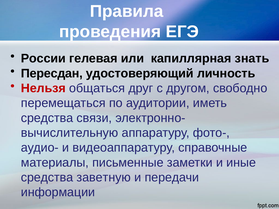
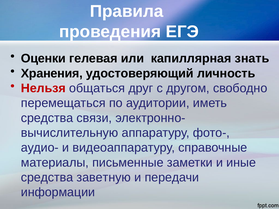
России: России -> Оценки
Пересдан: Пересдан -> Хранения
